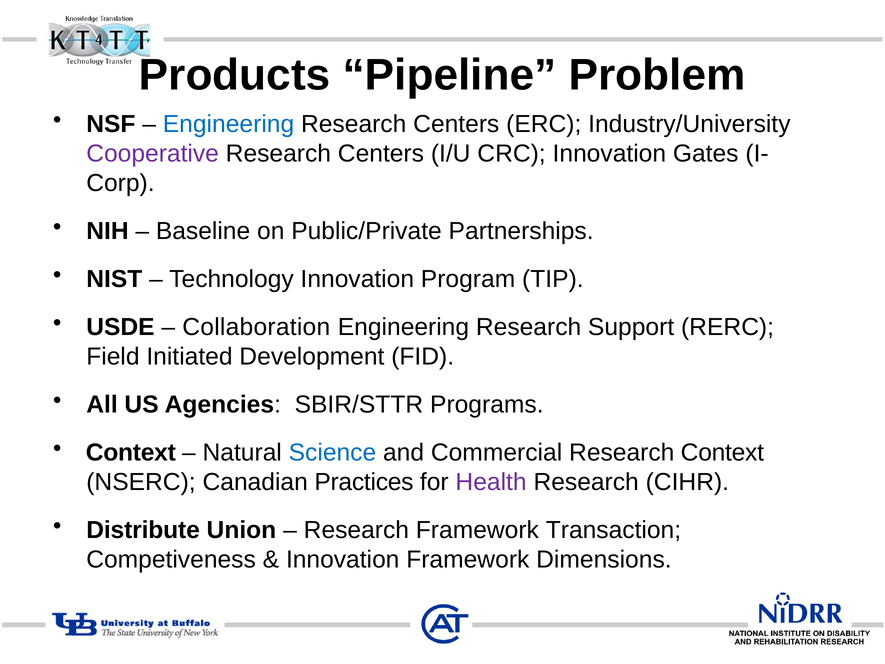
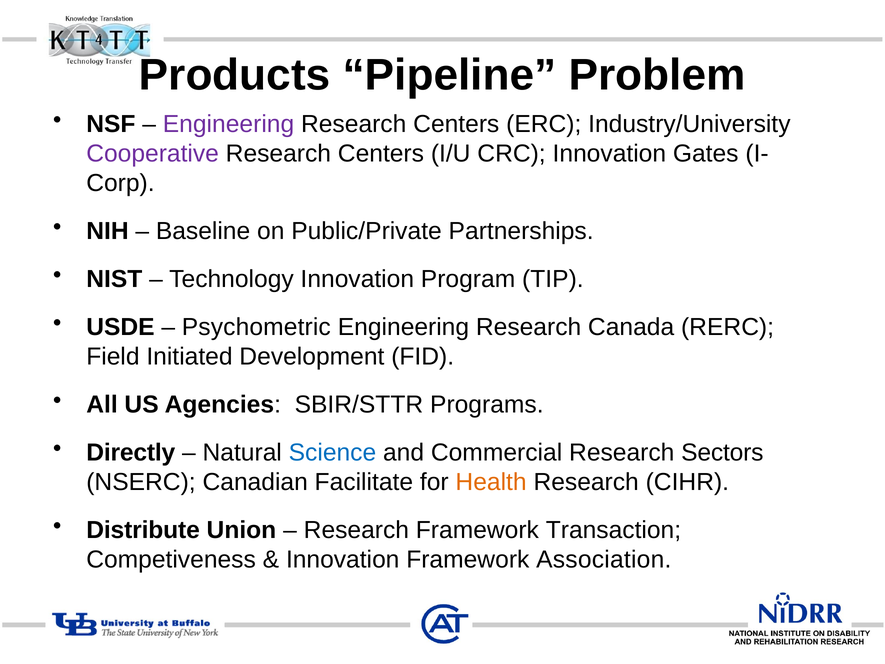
Engineering at (229, 124) colour: blue -> purple
Collaboration: Collaboration -> Psychometric
Support: Support -> Canada
Context at (131, 452): Context -> Directly
Research Context: Context -> Sectors
Practices: Practices -> Facilitate
Health colour: purple -> orange
Dimensions: Dimensions -> Association
